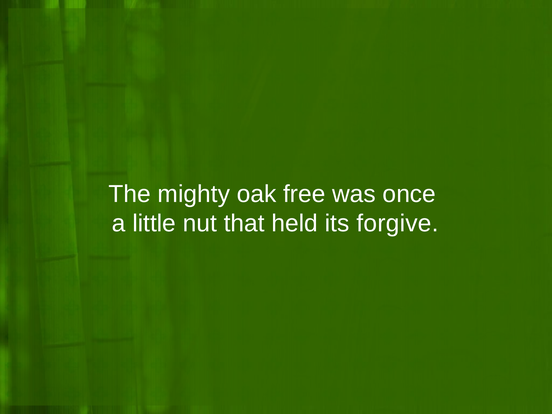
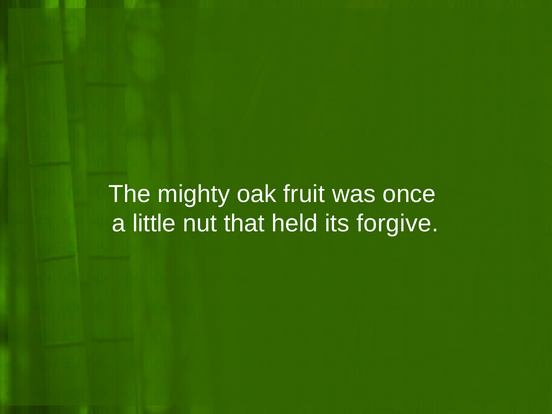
free: free -> fruit
